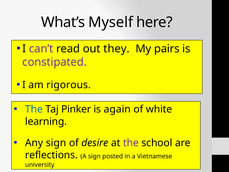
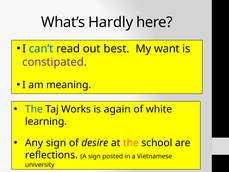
Myself: Myself -> Hardly
can’t colour: purple -> blue
they: they -> best
pairs: pairs -> want
rigorous: rigorous -> meaning
Pinker: Pinker -> Works
the at (131, 143) colour: purple -> orange
